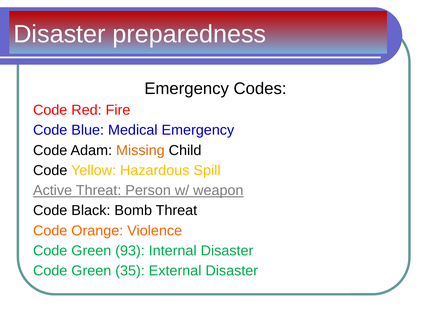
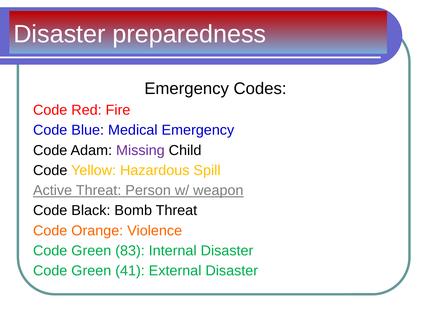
Missing colour: orange -> purple
93: 93 -> 83
35: 35 -> 41
